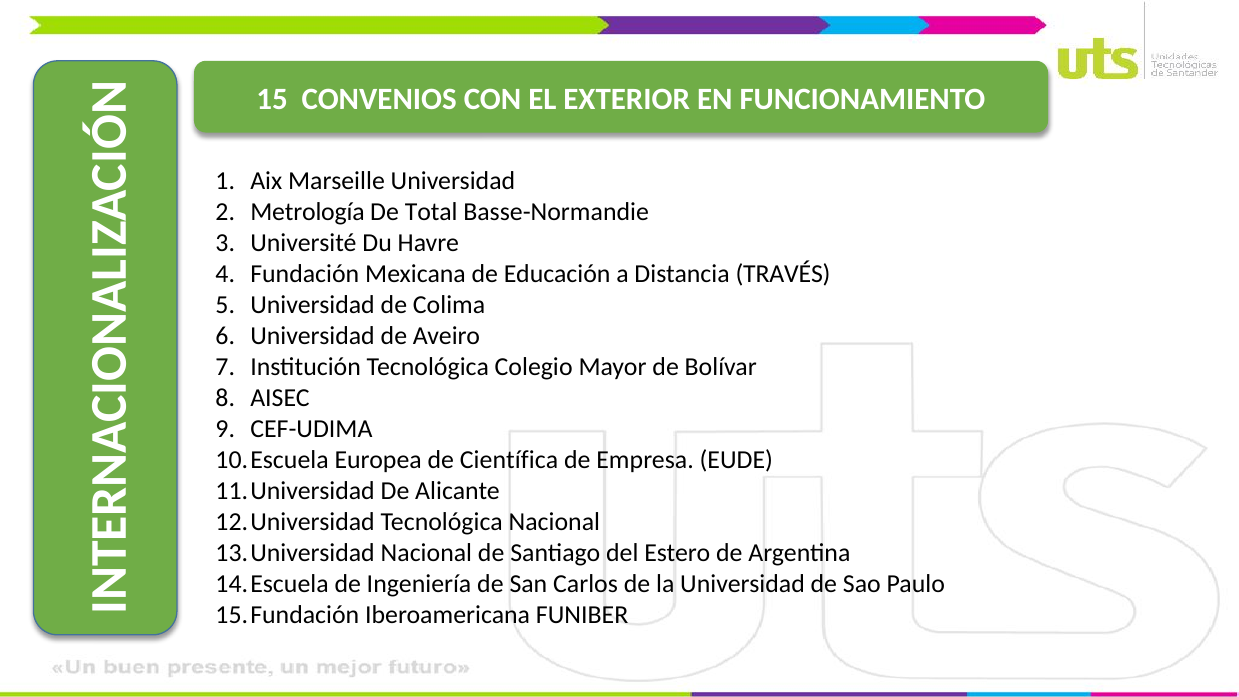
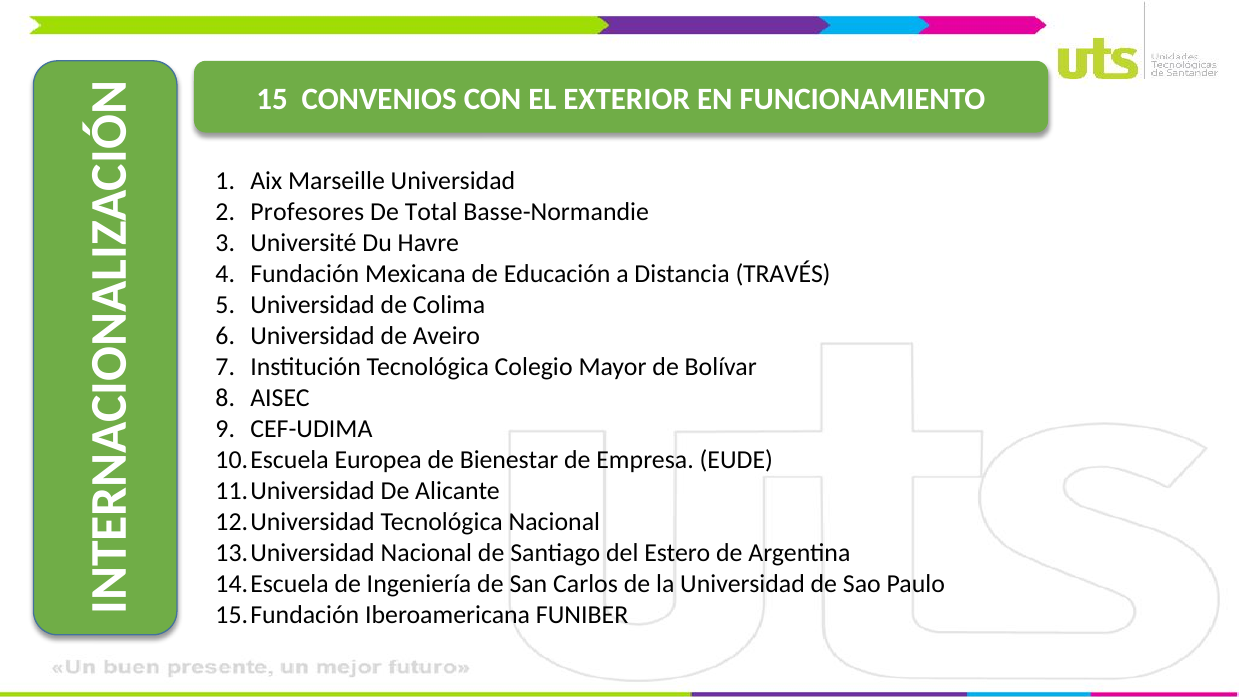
Metrología: Metrología -> Profesores
Científica: Científica -> Bienestar
